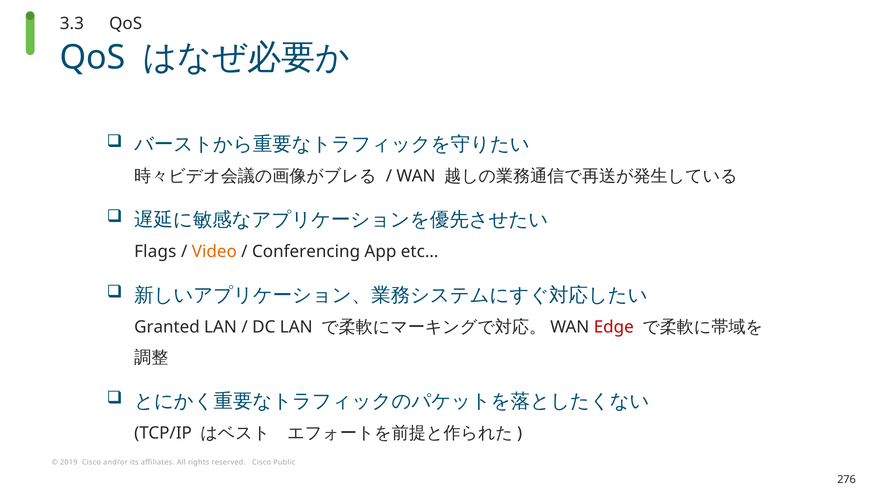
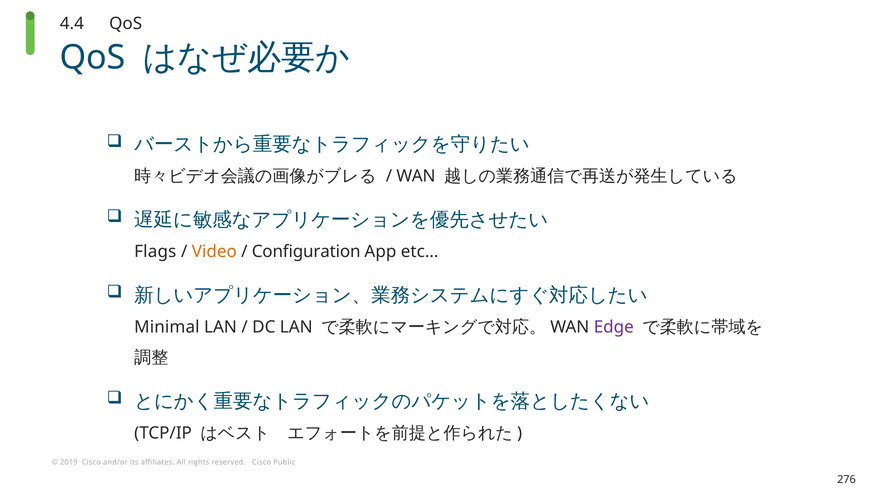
3.3: 3.3 -> 4.4
Conferencing: Conferencing -> Configuration
Granted: Granted -> Minimal
Edge colour: red -> purple
